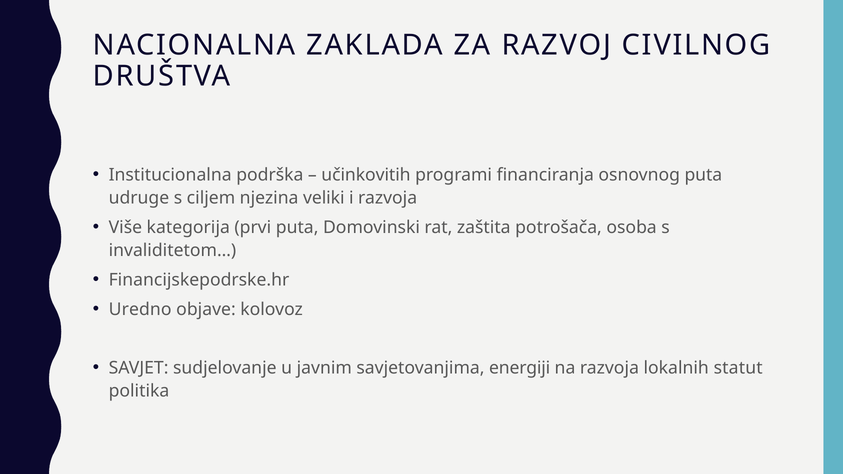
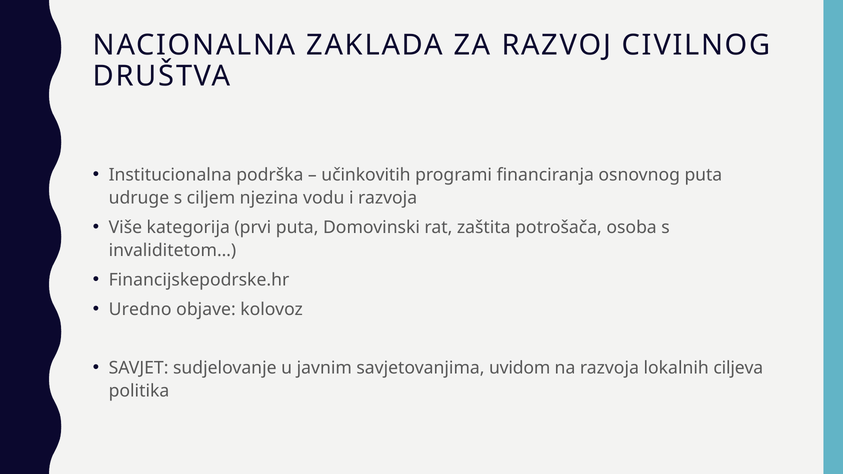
veliki: veliki -> vodu
energiji: energiji -> uvidom
statut: statut -> ciljeva
